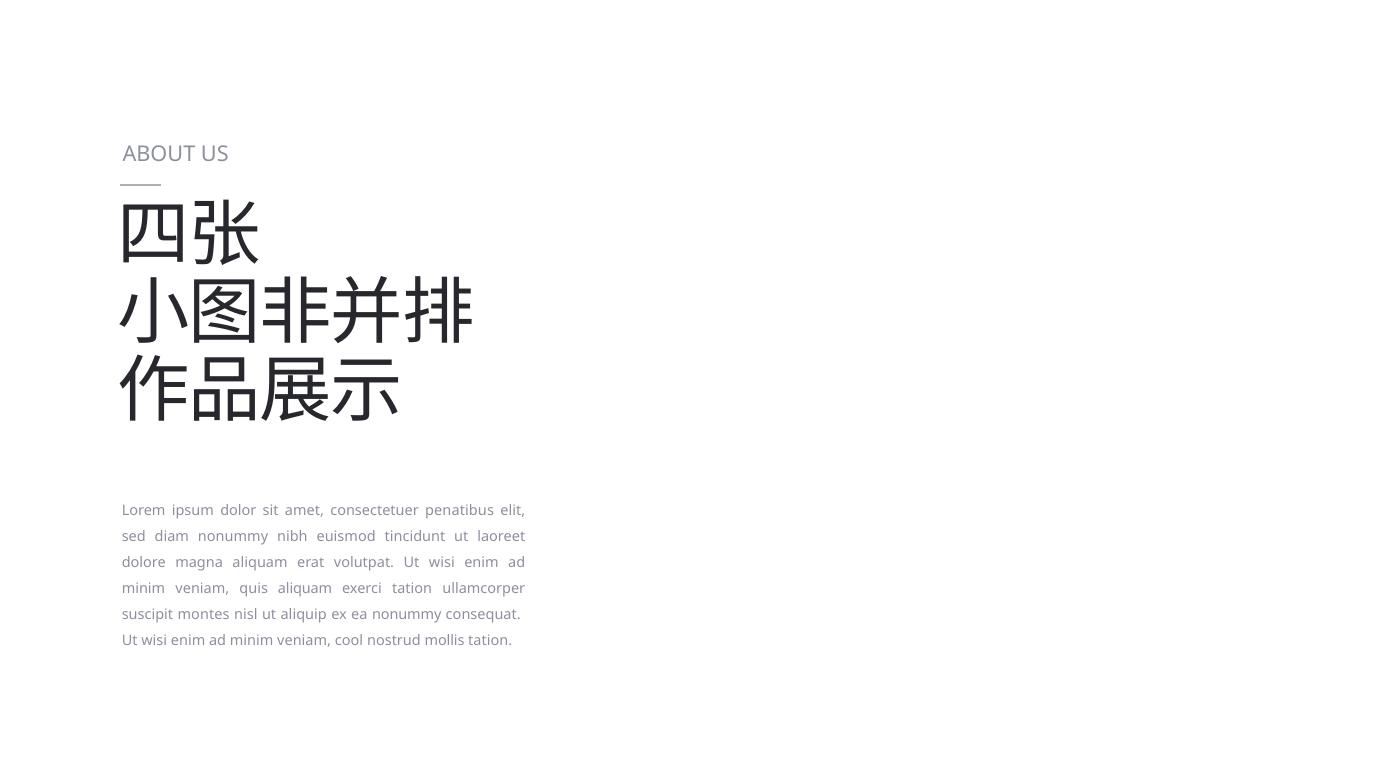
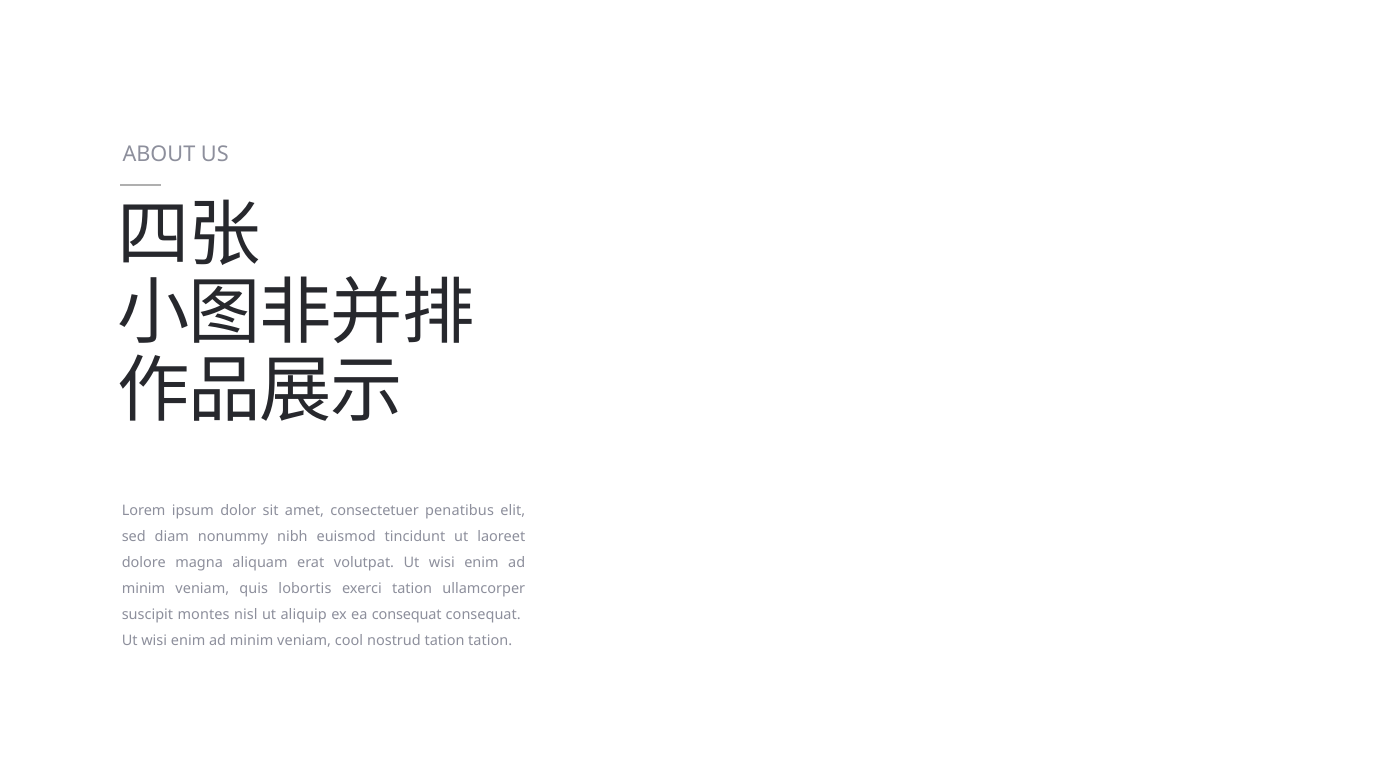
quis aliquam: aliquam -> lobortis
ea nonummy: nonummy -> consequat
nostrud mollis: mollis -> tation
